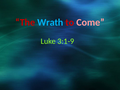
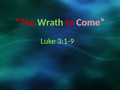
Wrath colour: light blue -> light green
